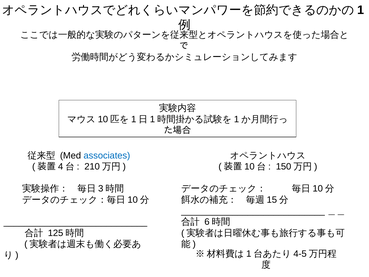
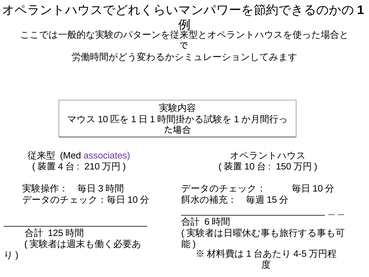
associates colour: blue -> purple
